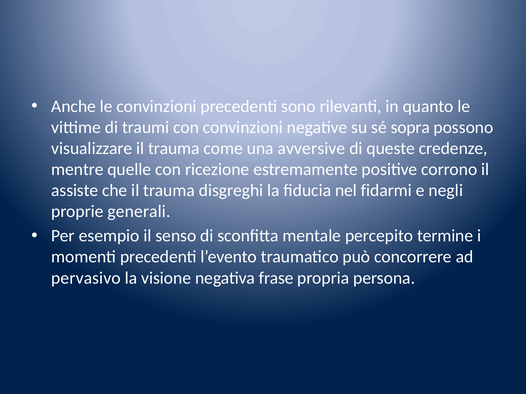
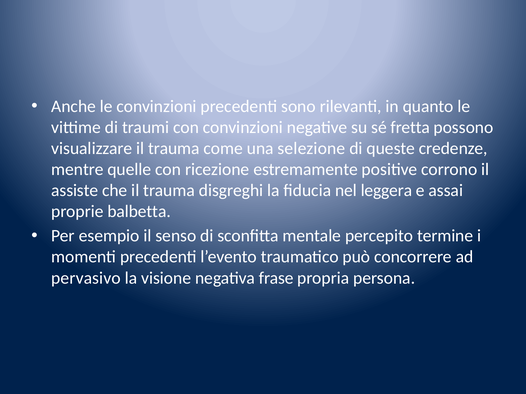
sopra: sopra -> fretta
avversive: avversive -> selezione
fidarmi: fidarmi -> leggera
negli: negli -> assai
generali: generali -> balbetta
